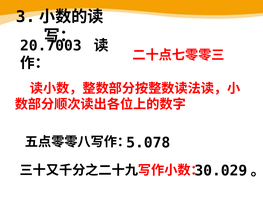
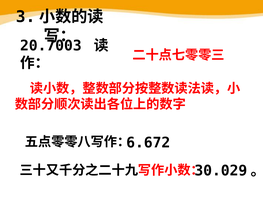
5.078: 5.078 -> 6.672
